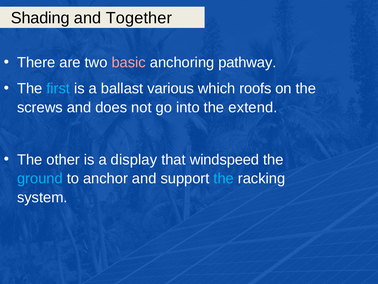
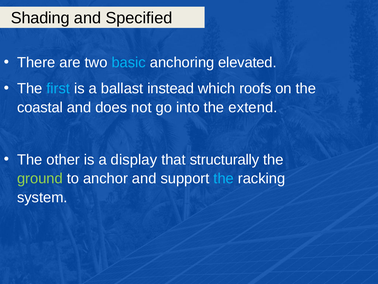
Together: Together -> Specified
basic colour: pink -> light blue
pathway: pathway -> elevated
various: various -> instead
screws: screws -> coastal
windspeed: windspeed -> structurally
ground colour: light blue -> light green
